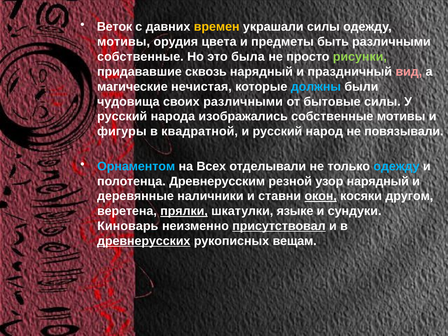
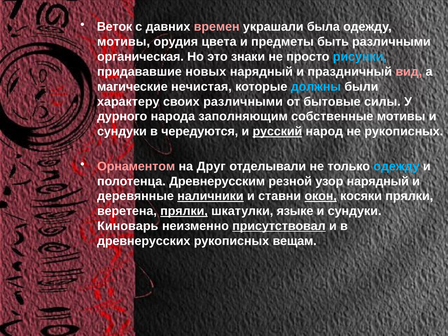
времен colour: yellow -> pink
украшали силы: силы -> была
собственные at (140, 57): собственные -> органическая
была: была -> знаки
рисунки colour: light green -> light blue
сквозь: сквозь -> новых
чудовища: чудовища -> характеру
русский at (122, 117): русский -> дурного
изображались: изображались -> заполняющим
фигуры at (122, 131): фигуры -> сундуки
квадратной: квадратной -> чередуются
русский at (277, 131) underline: none -> present
не повязывали: повязывали -> рукописных
Орнаментом colour: light blue -> pink
Всех: Всех -> Друг
наличники underline: none -> present
косяки другом: другом -> прялки
древнерусских underline: present -> none
